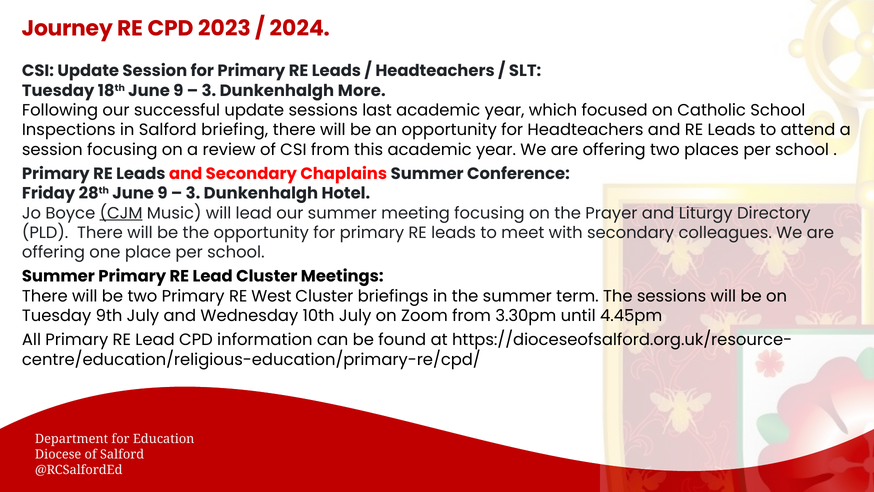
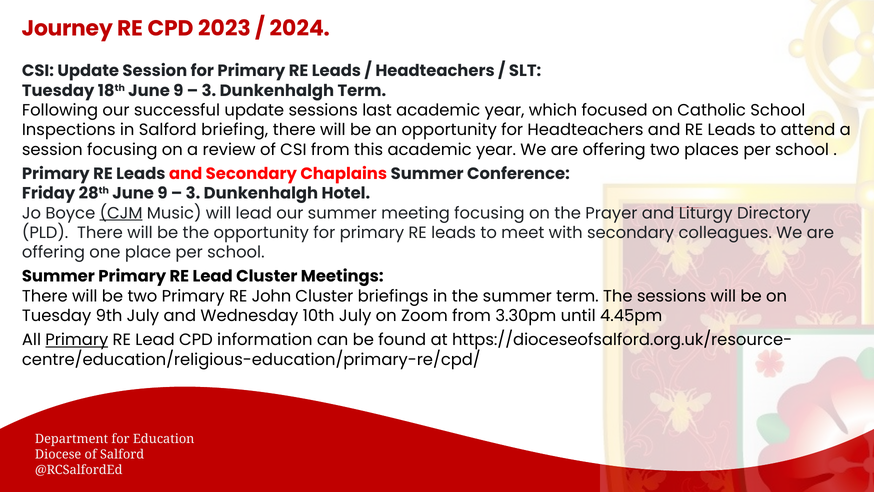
Dunkenhalgh More: More -> Term
West: West -> John
Primary at (77, 340) underline: none -> present
